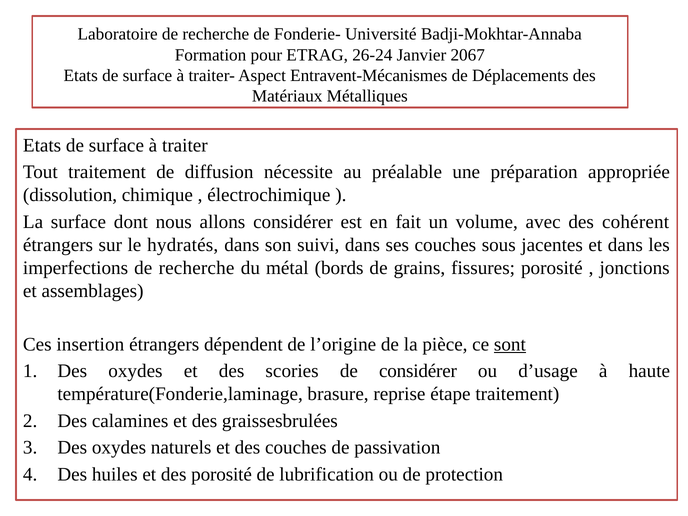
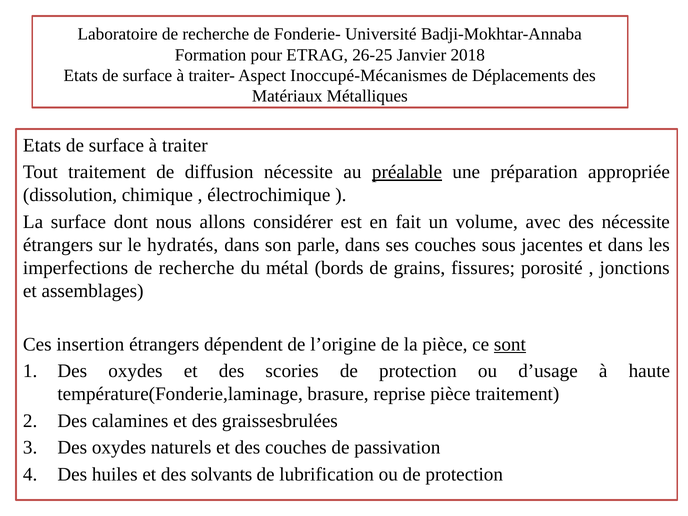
26-24: 26-24 -> 26-25
2067: 2067 -> 2018
Entravent-Mécanismes: Entravent-Mécanismes -> Inoccupé-Mécanismes
préalable underline: none -> present
des cohérent: cohérent -> nécessite
suivi: suivi -> parle
scories de considérer: considérer -> protection
reprise étape: étape -> pièce
des porosité: porosité -> solvants
